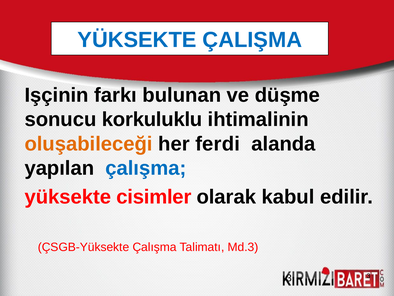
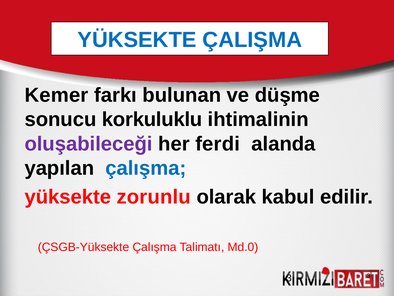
Işçinin: Işçinin -> Kemer
oluşabileceği colour: orange -> purple
cisimler: cisimler -> zorunlu
Md.3: Md.3 -> Md.0
